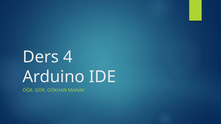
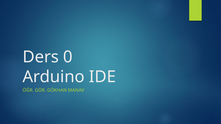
4: 4 -> 0
